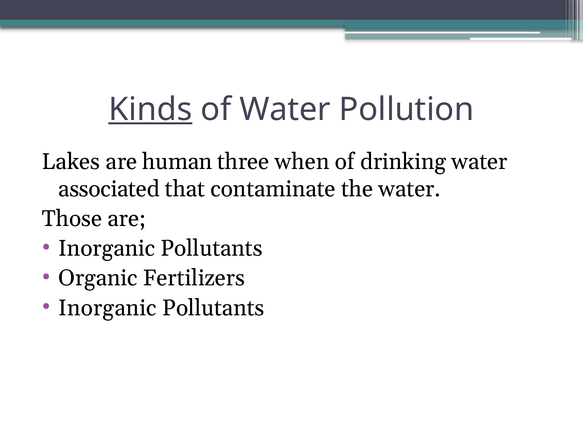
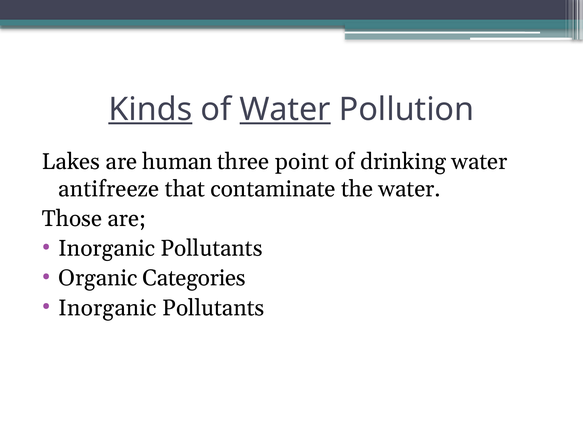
Water at (285, 109) underline: none -> present
when: when -> point
associated: associated -> antifreeze
Fertilizers: Fertilizers -> Categories
